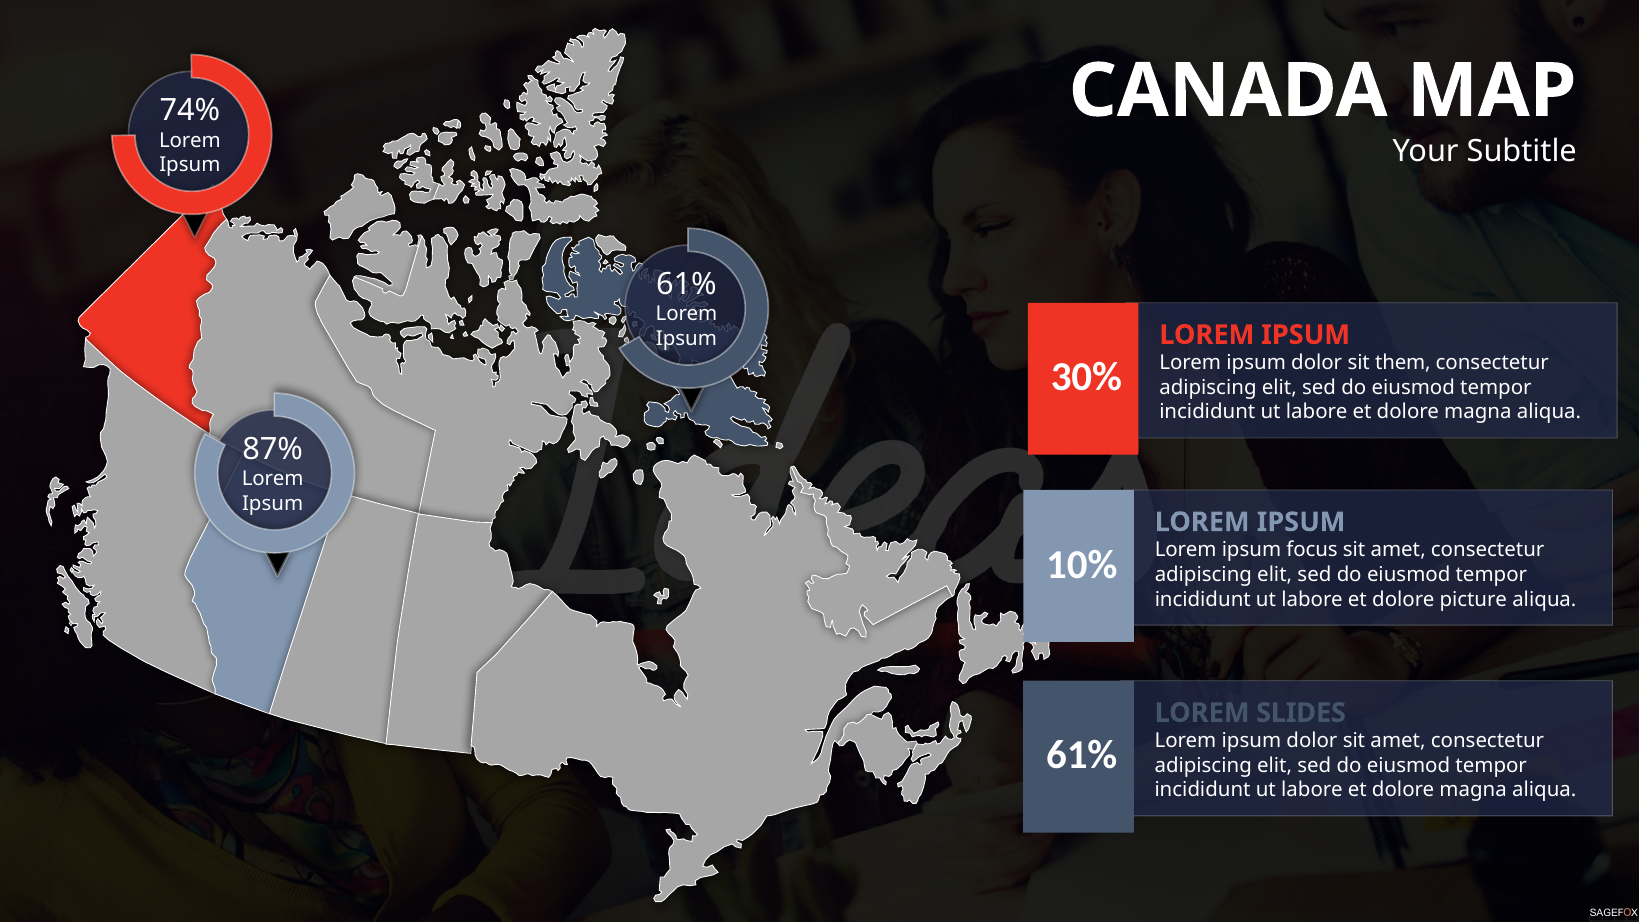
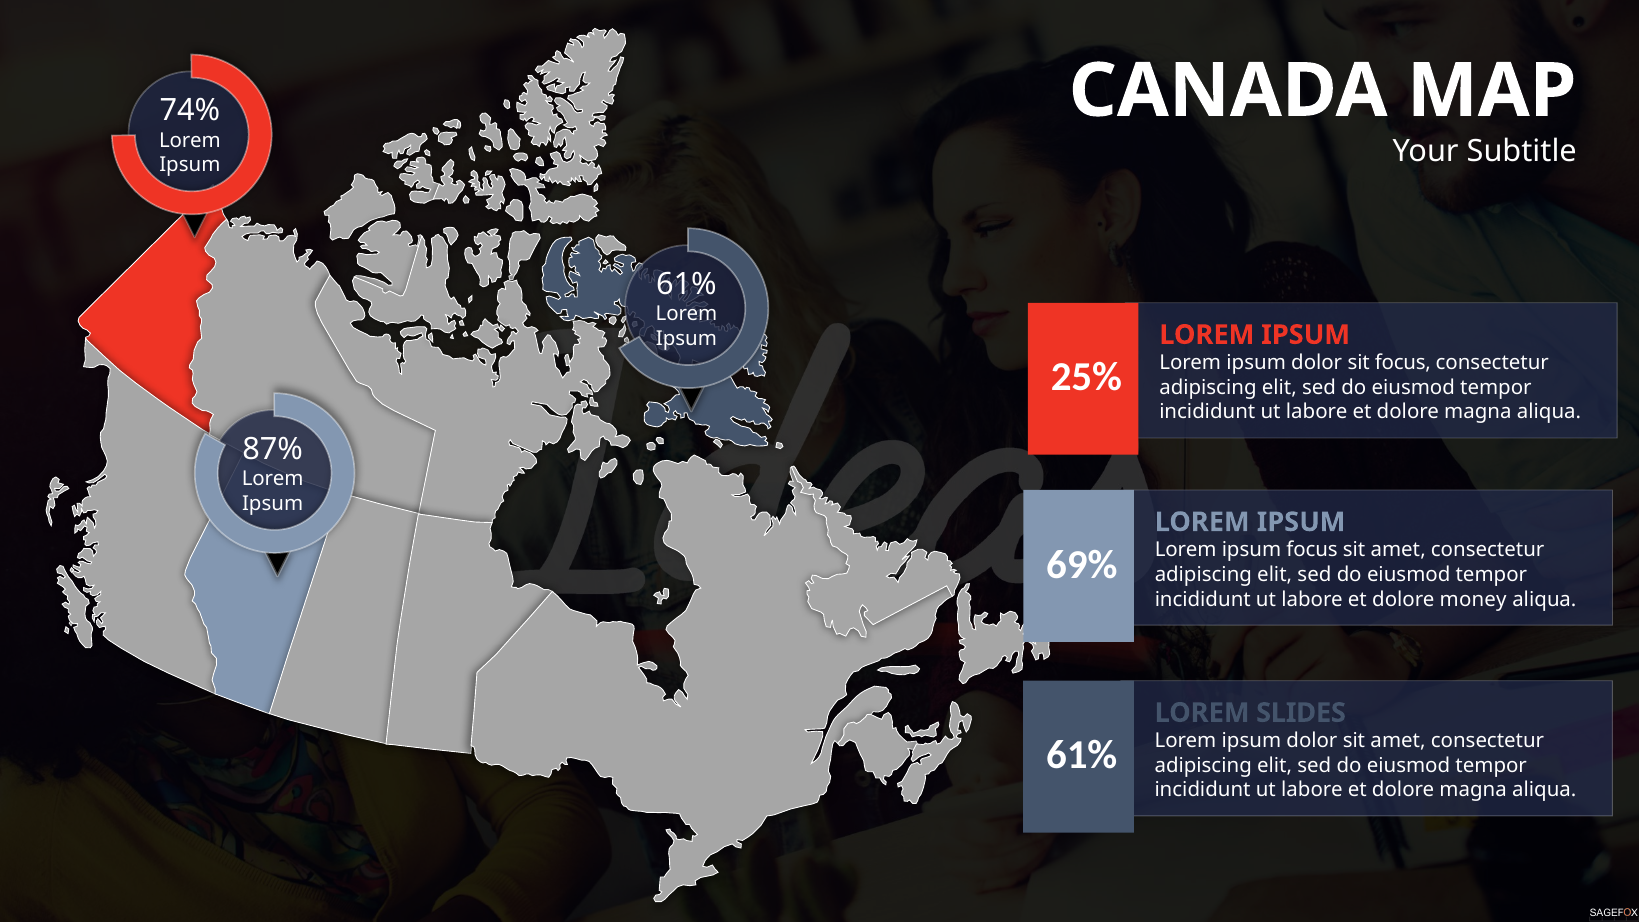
sit them: them -> focus
30%: 30% -> 25%
10%: 10% -> 69%
picture: picture -> money
